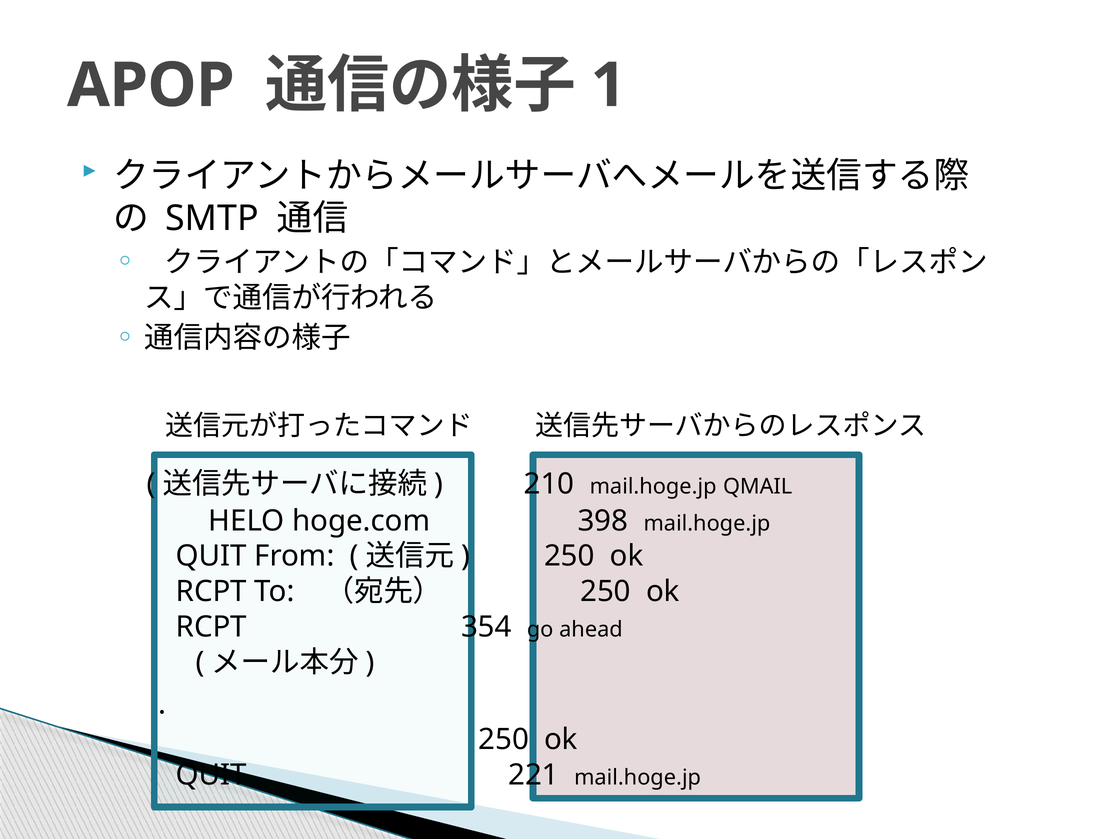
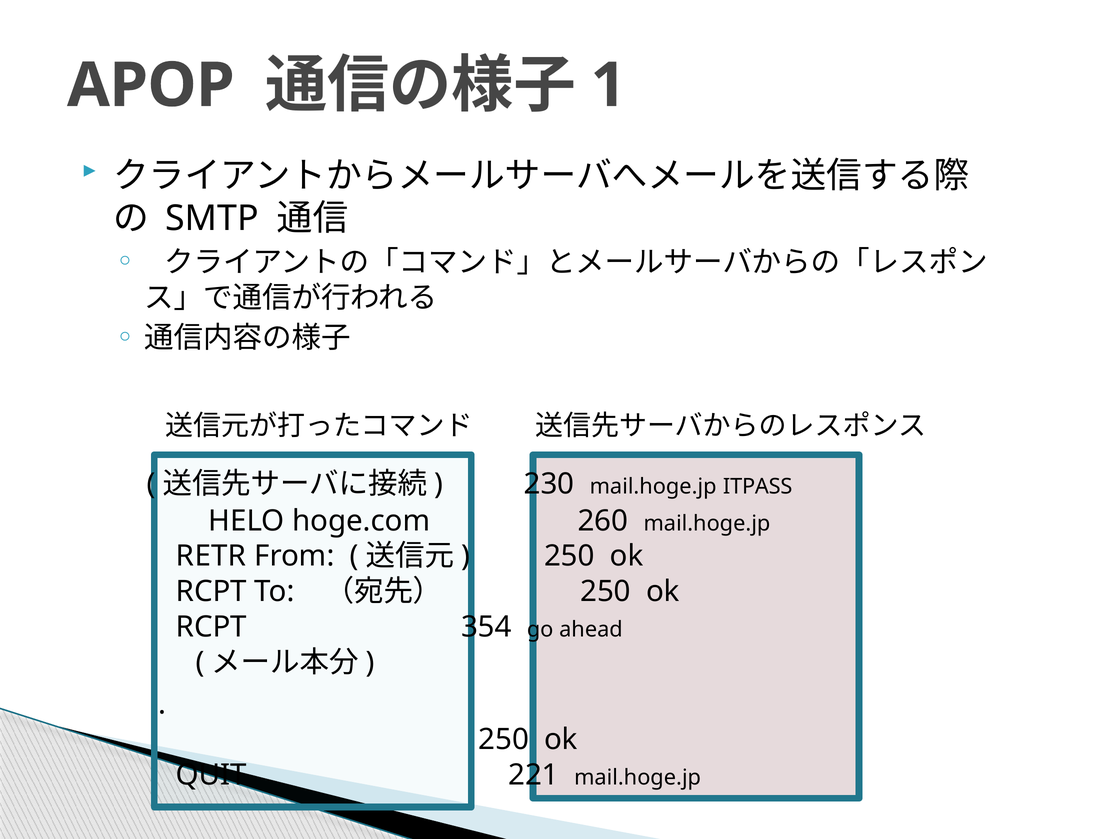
210: 210 -> 230
QMAIL: QMAIL -> ITPASS
398: 398 -> 260
QUIT at (211, 556): QUIT -> RETR
